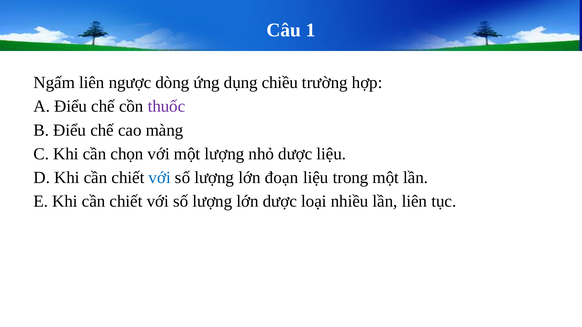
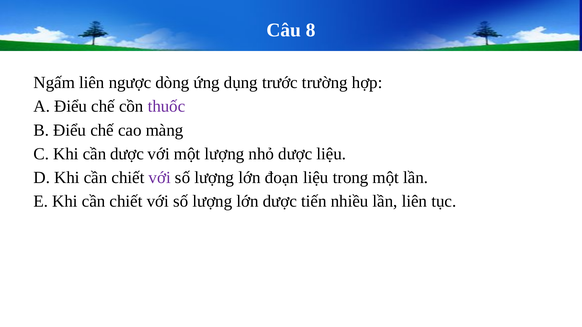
1: 1 -> 8
chiều: chiều -> trước
cần chọn: chọn -> dược
với at (160, 178) colour: blue -> purple
loại: loại -> tiến
